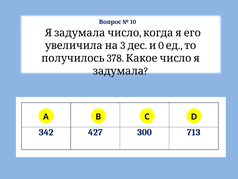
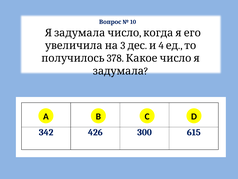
0: 0 -> 4
427: 427 -> 426
713: 713 -> 615
